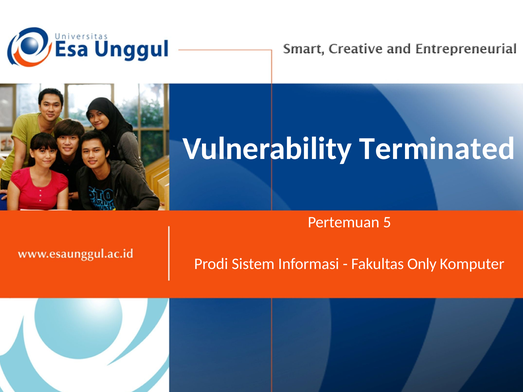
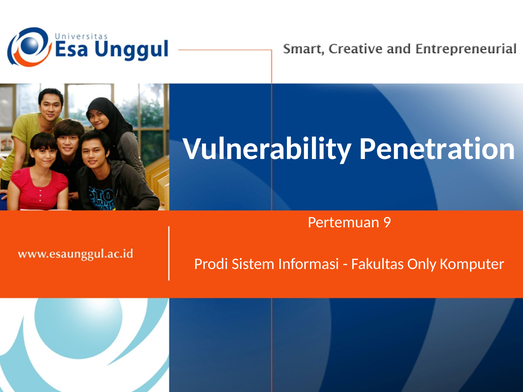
Terminated: Terminated -> Penetration
5: 5 -> 9
